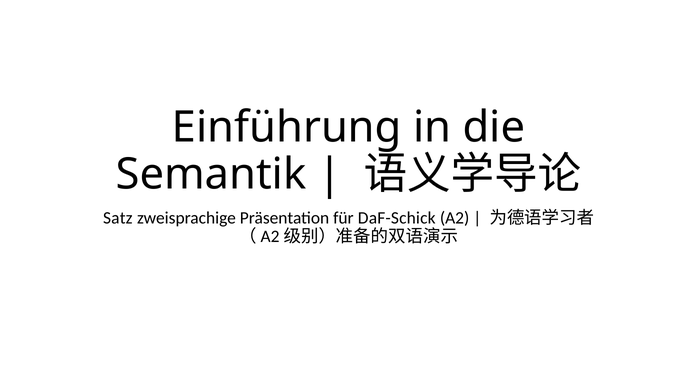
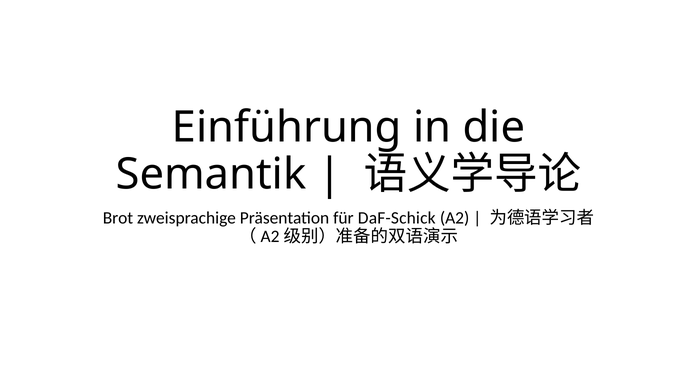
Satz: Satz -> Brot
